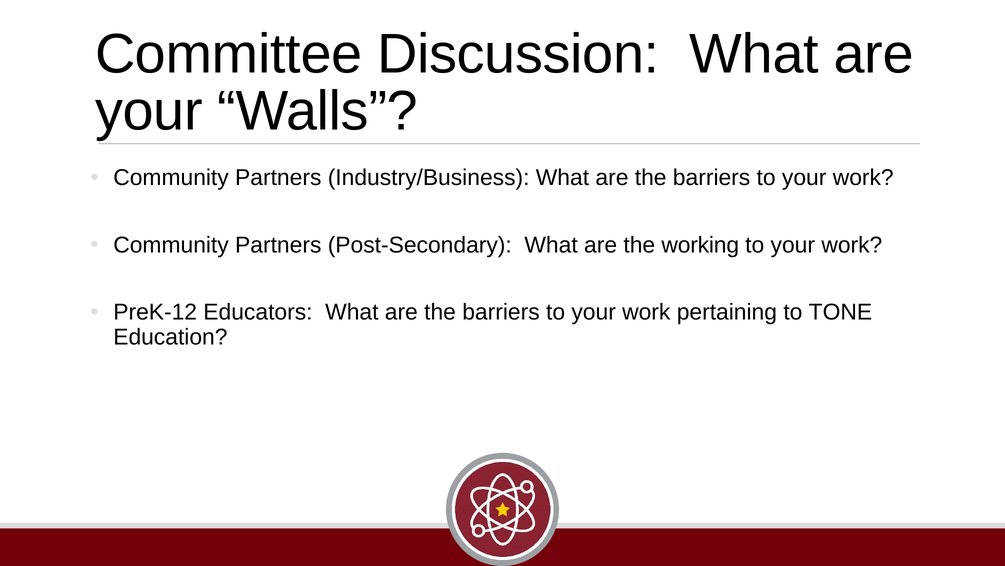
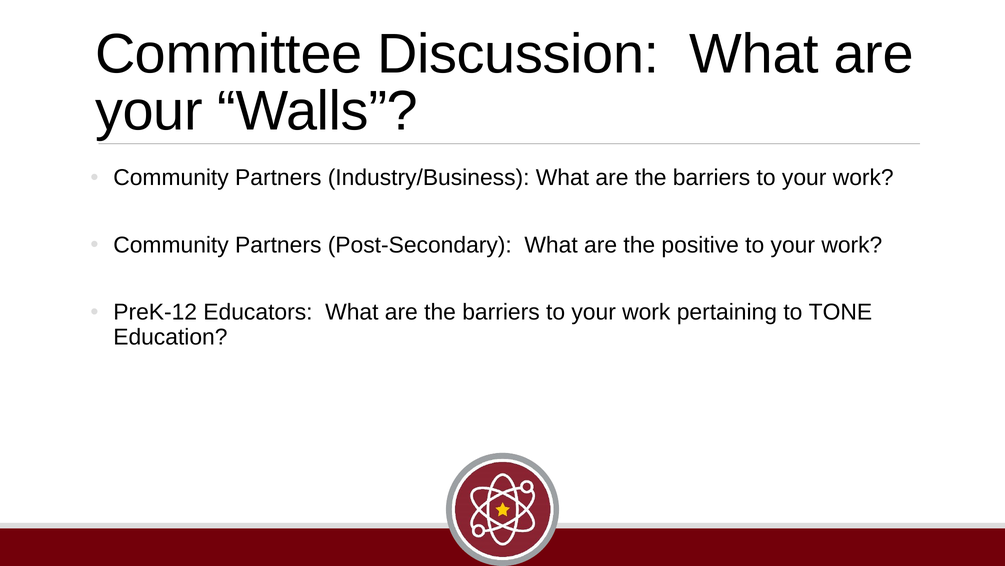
working: working -> positive
